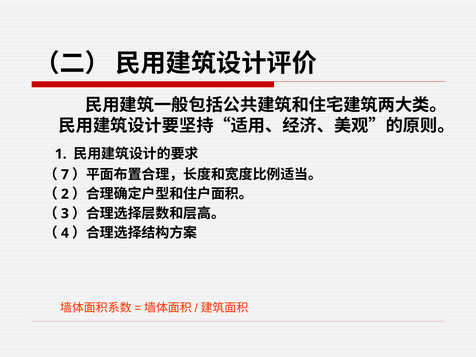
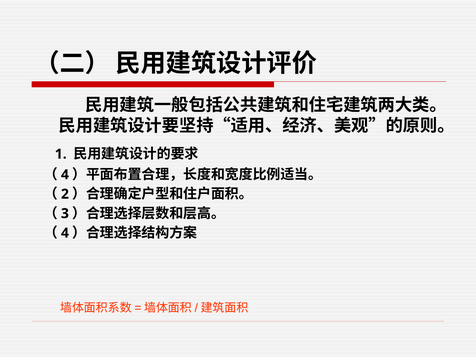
7 at (65, 175): 7 -> 4
